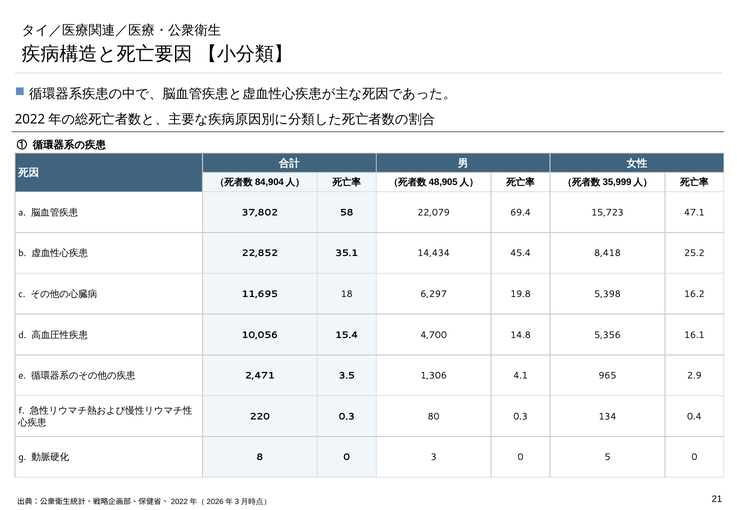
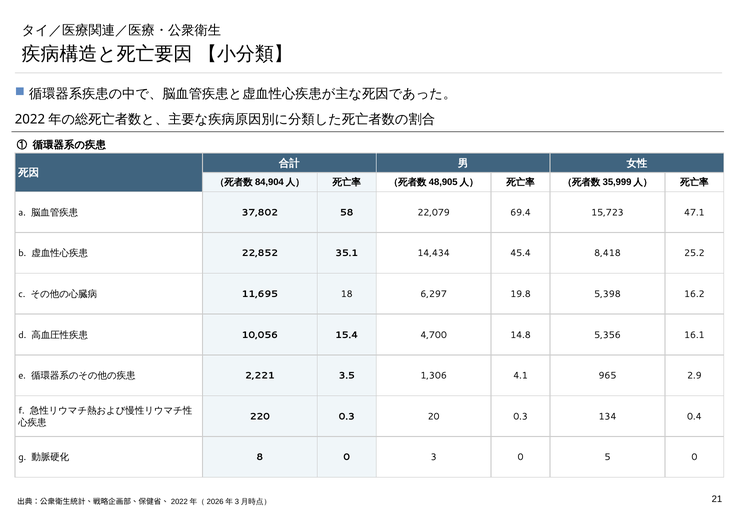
2,471: 2,471 -> 2,221
80: 80 -> 20
